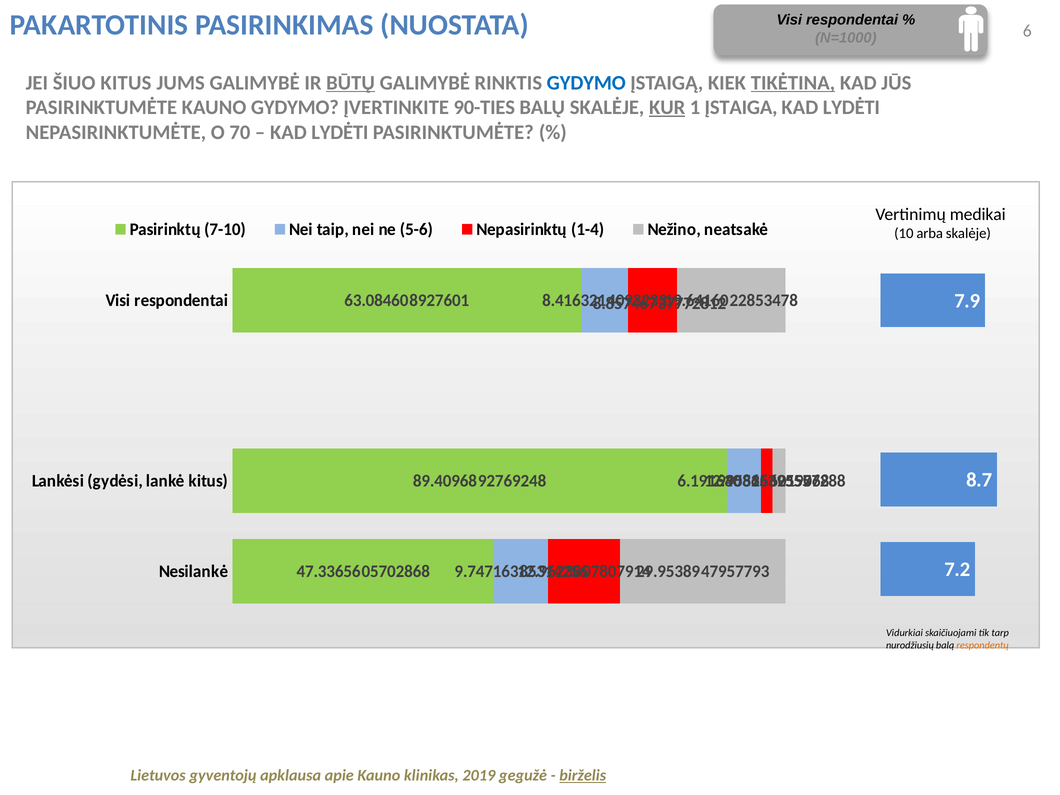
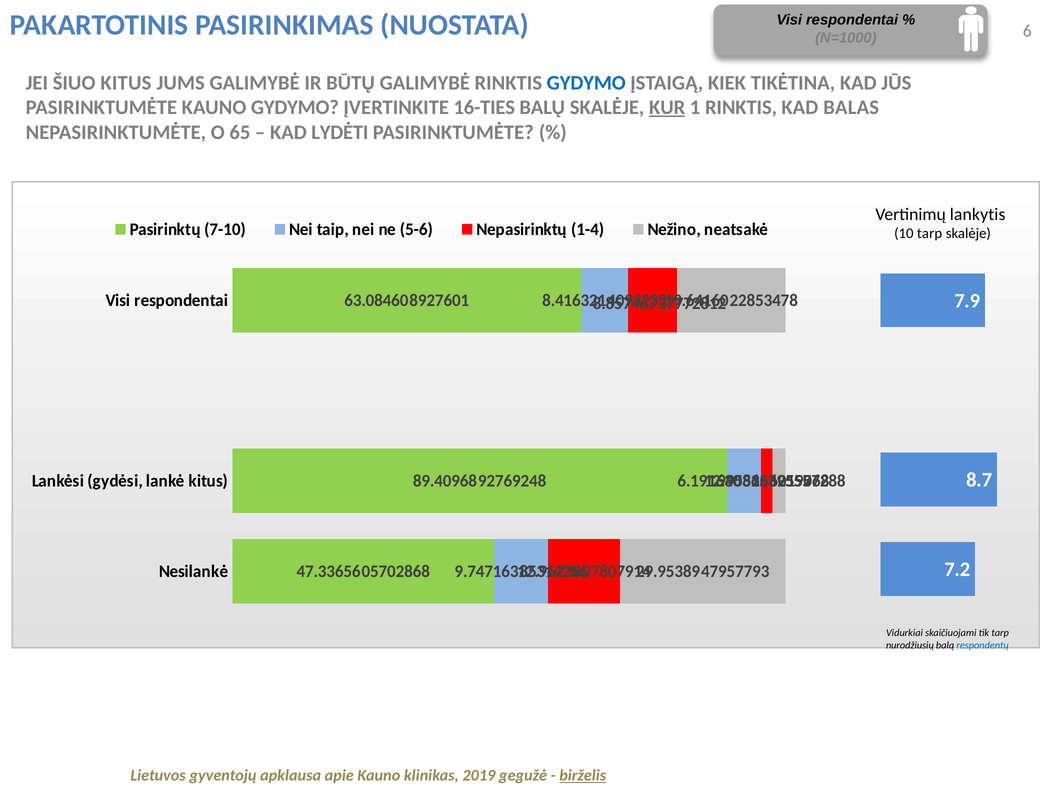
BŪTŲ underline: present -> none
TIKĖTINA underline: present -> none
90-TIES: 90-TIES -> 16-TIES
1 ĮSTAIGA: ĮSTAIGA -> RINKTIS
LYDĖTI at (851, 107): LYDĖTI -> BALAS
70: 70 -> 65
medikai: medikai -> lankytis
10 arba: arba -> tarp
respondentų colour: orange -> blue
